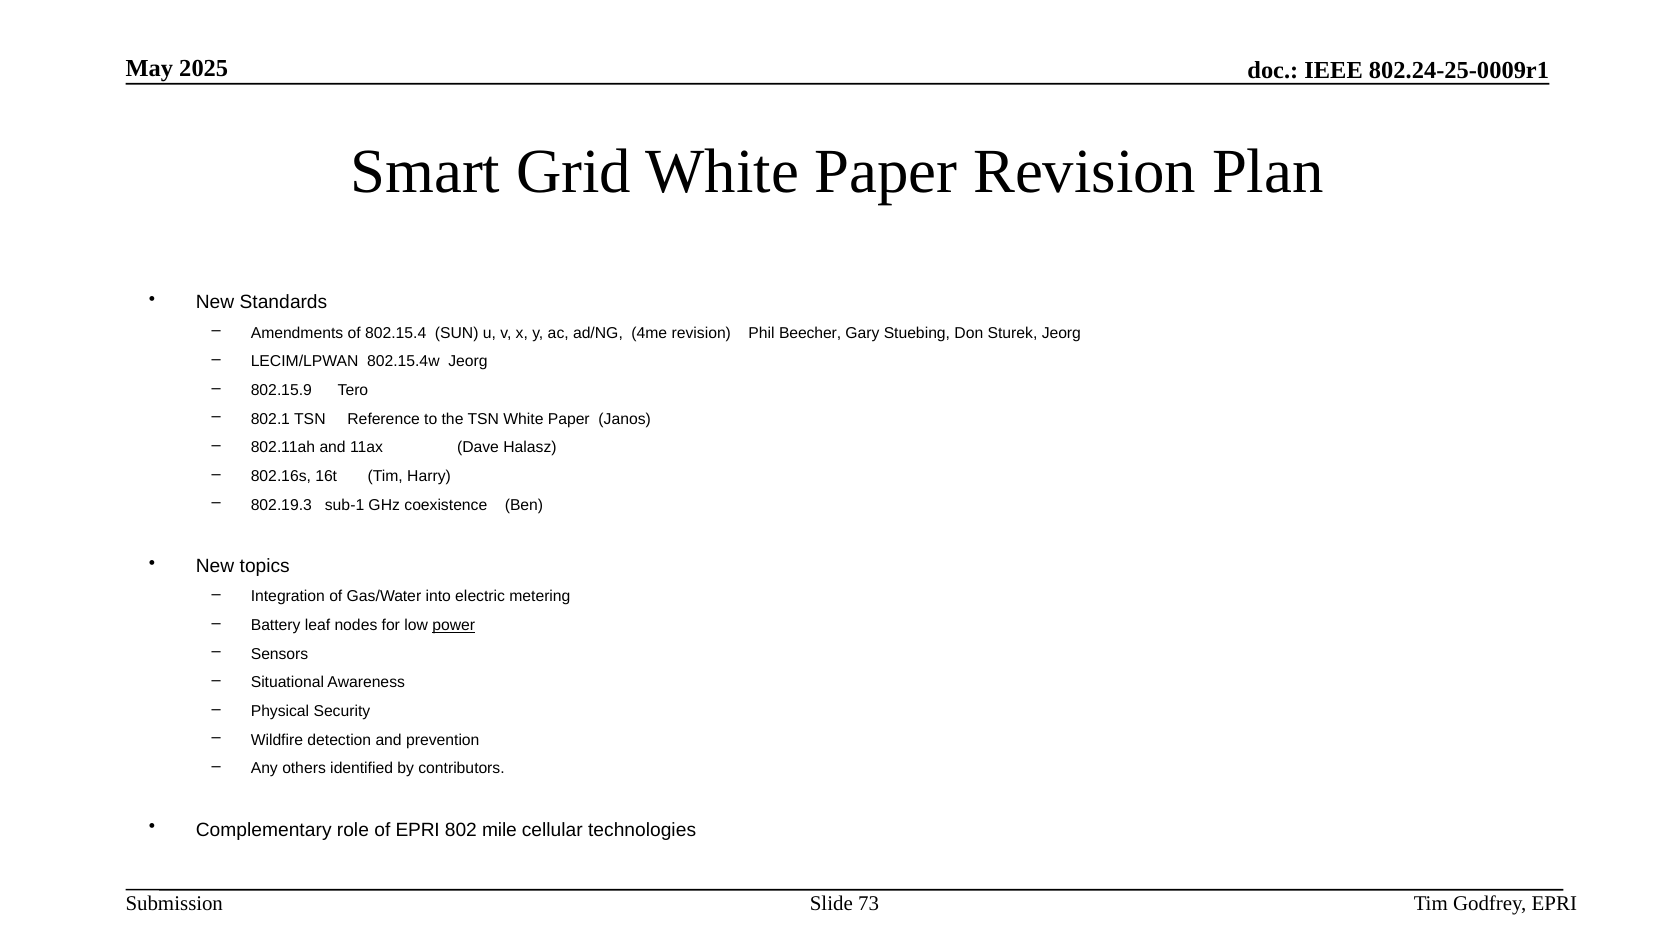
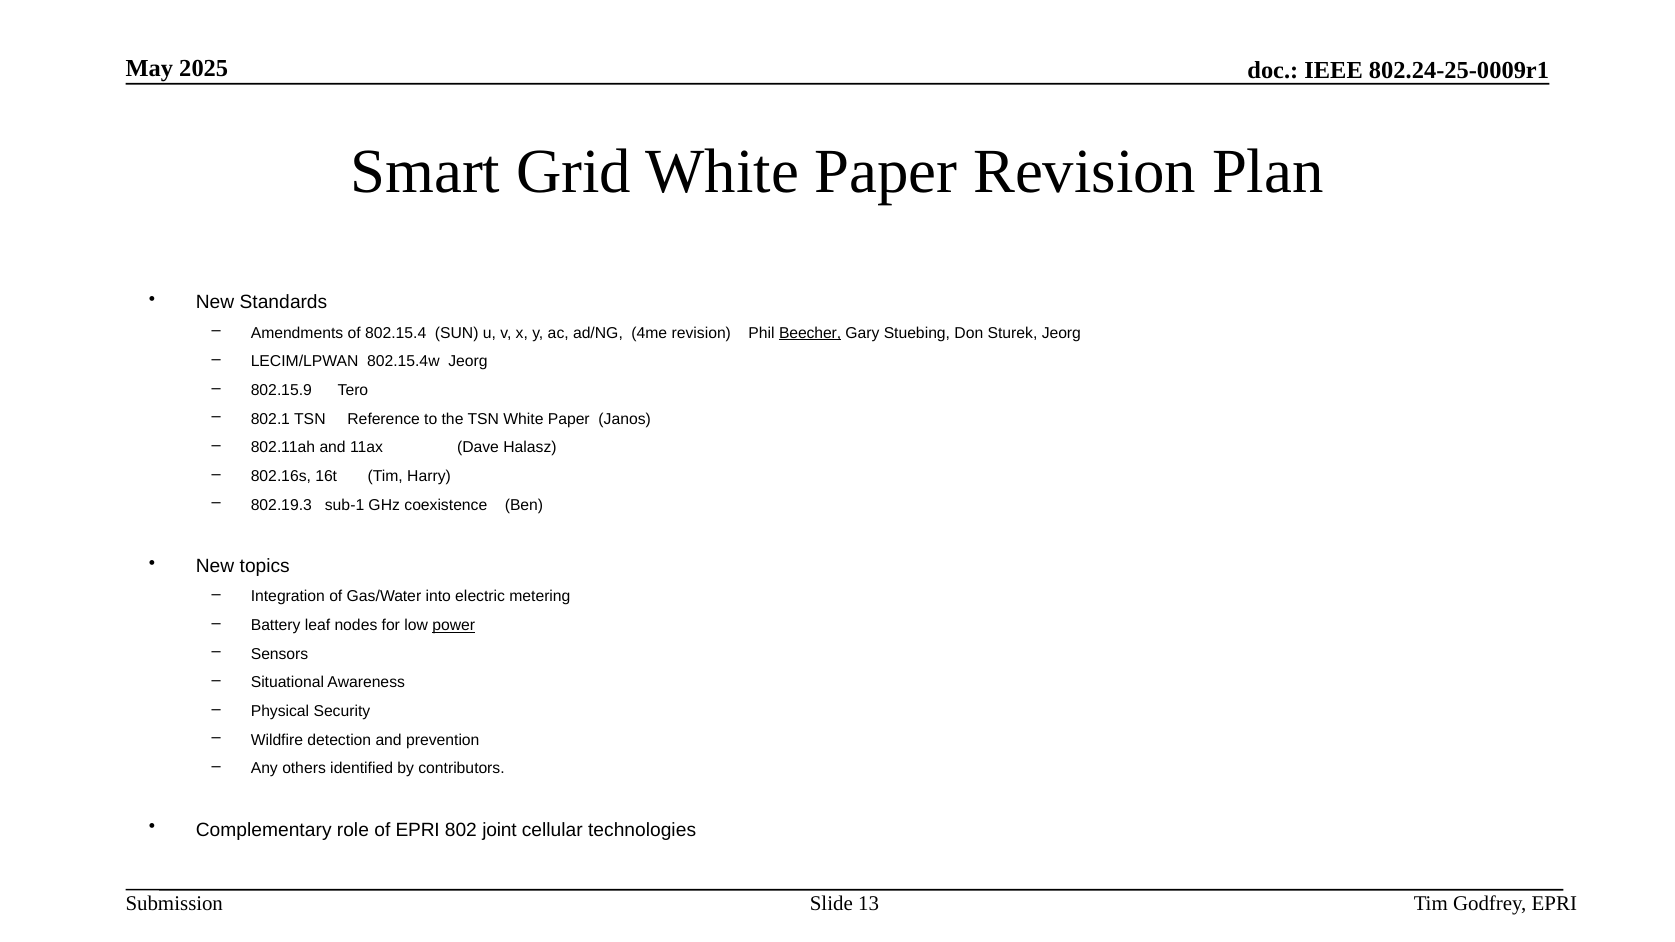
Beecher underline: none -> present
mile: mile -> joint
73: 73 -> 13
